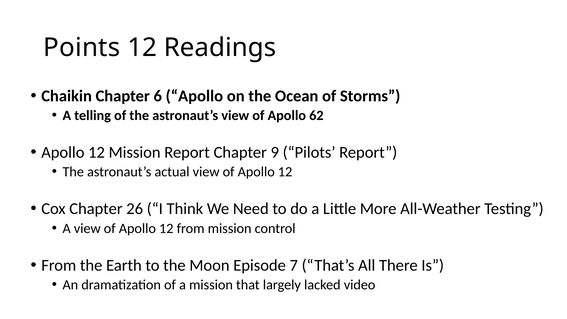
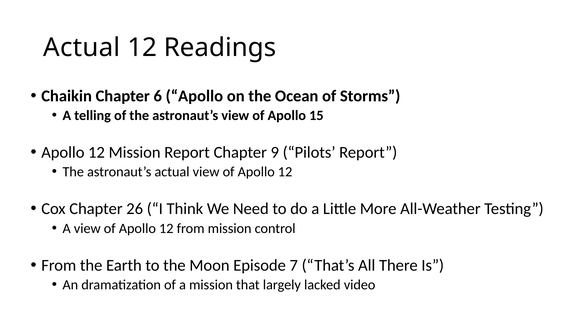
Points at (82, 48): Points -> Actual
62: 62 -> 15
